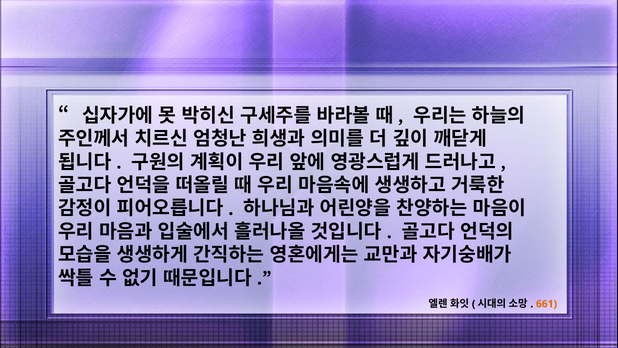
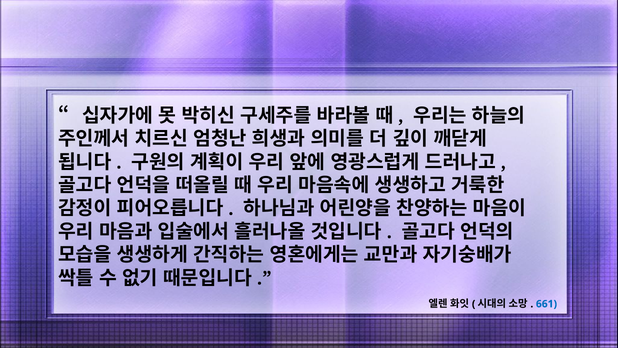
661 colour: orange -> blue
